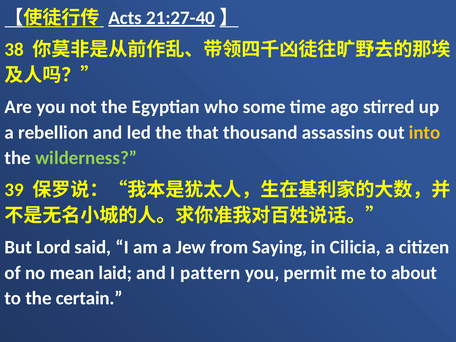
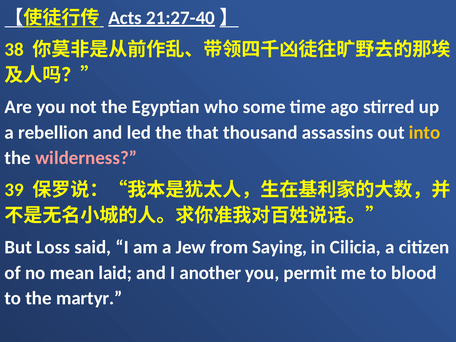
wilderness colour: light green -> pink
Lord: Lord -> Loss
pattern: pattern -> another
about: about -> blood
certain: certain -> martyr
